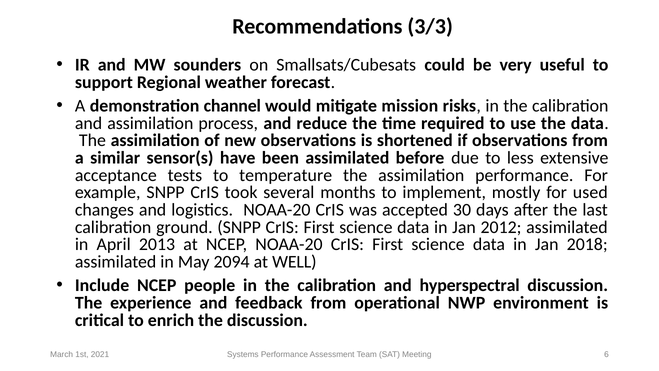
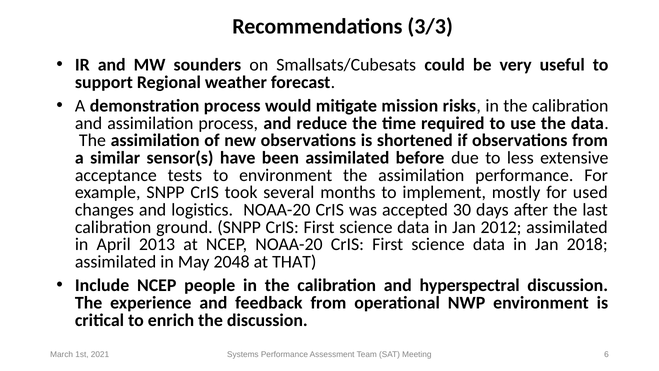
demonstration channel: channel -> process
to temperature: temperature -> environment
2094: 2094 -> 2048
WELL: WELL -> THAT
